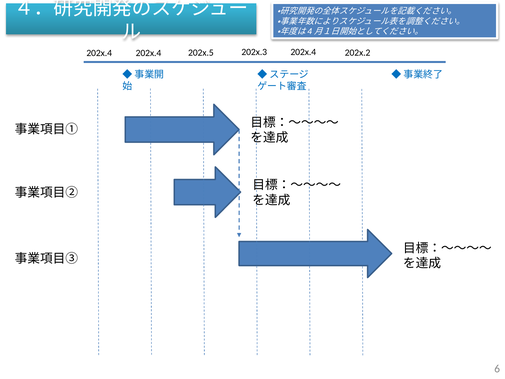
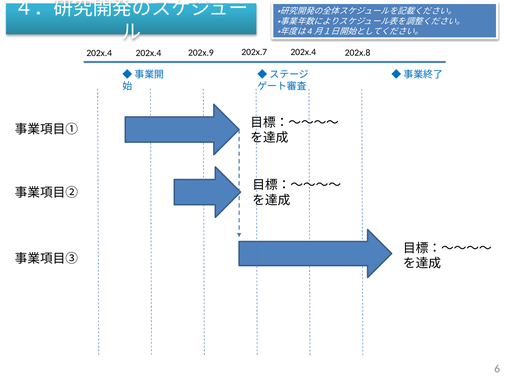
202x.3: 202x.3 -> 202x.7
202x.2: 202x.2 -> 202x.8
202x.5: 202x.5 -> 202x.9
